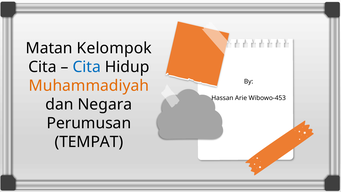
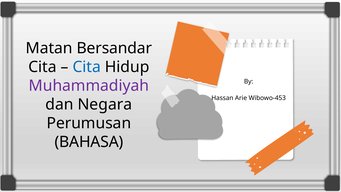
Kelompok: Kelompok -> Bersandar
Muhammadiyah colour: orange -> purple
TEMPAT: TEMPAT -> BAHASA
